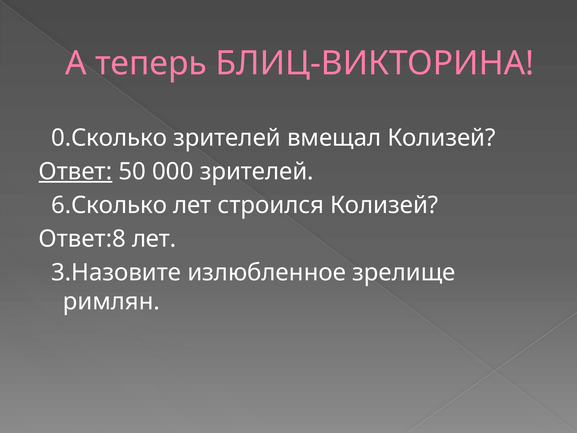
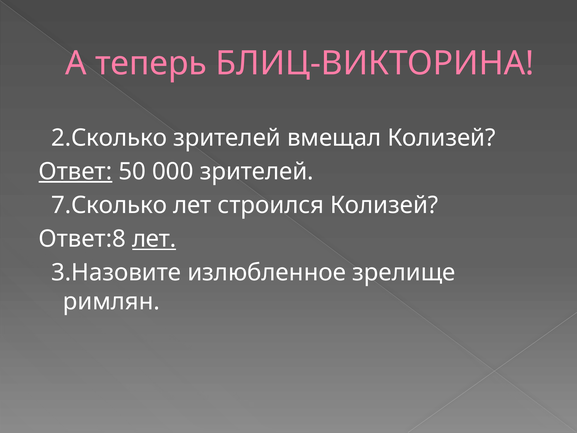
0.Сколько: 0.Сколько -> 2.Сколько
6.Сколько: 6.Сколько -> 7.Сколько
лет at (154, 239) underline: none -> present
